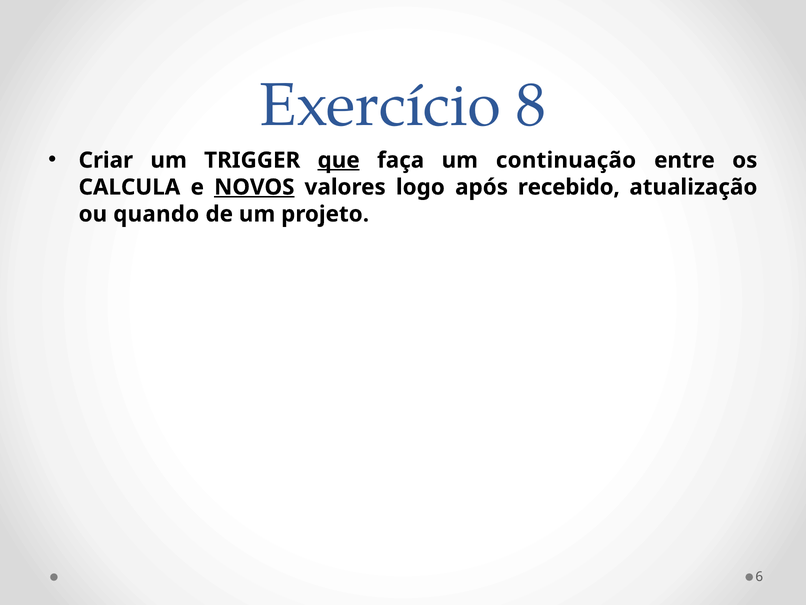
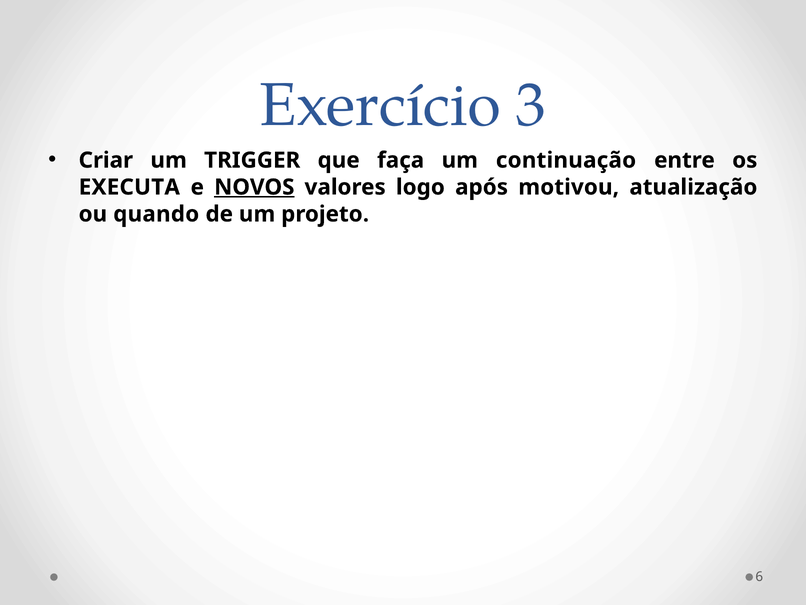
8: 8 -> 3
que underline: present -> none
CALCULA: CALCULA -> EXECUTA
recebido: recebido -> motivou
